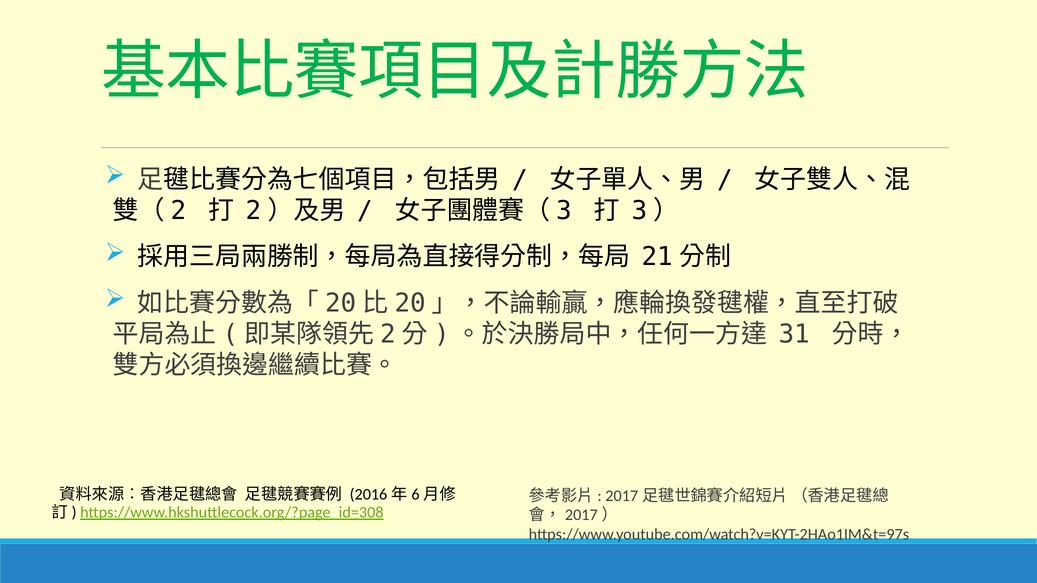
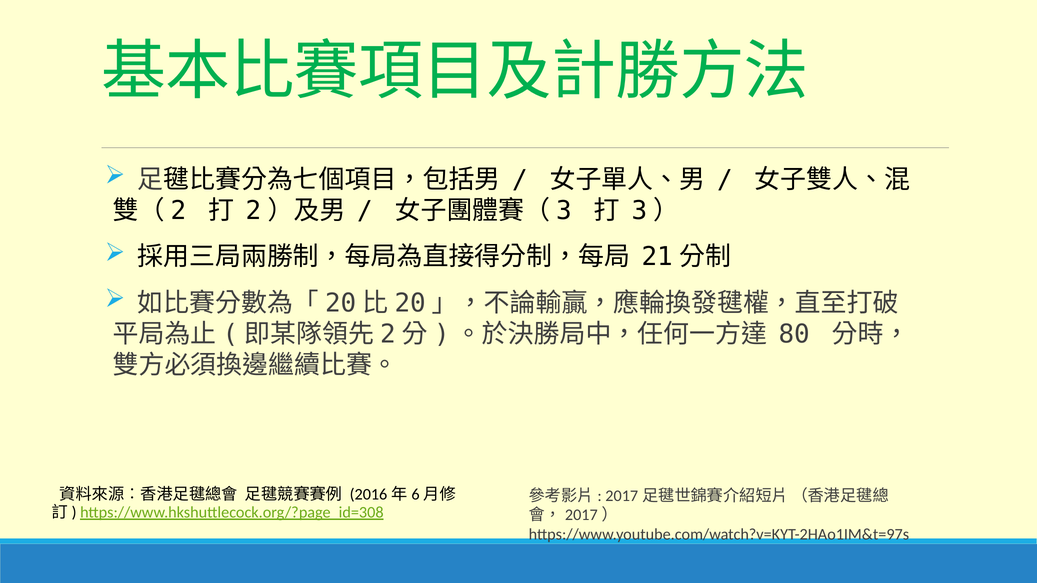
31: 31 -> 80
